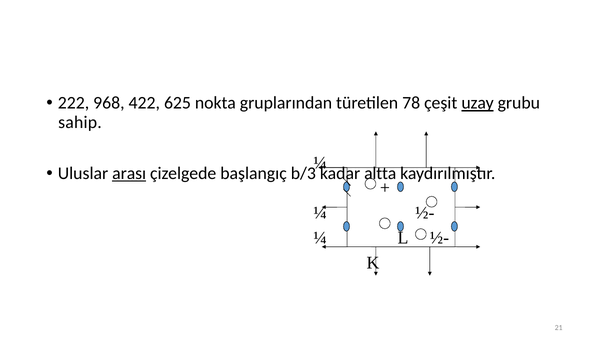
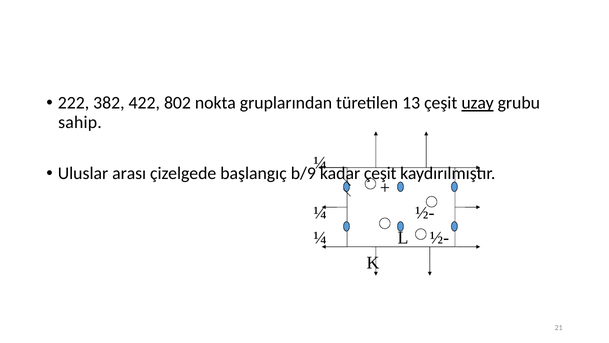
968: 968 -> 382
625: 625 -> 802
78: 78 -> 13
arası underline: present -> none
b/3: b/3 -> b/9
kadar altta: altta -> çeşit
